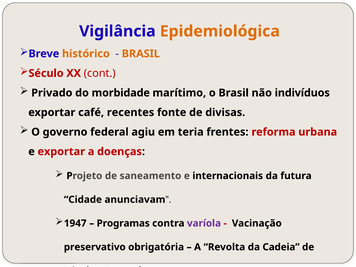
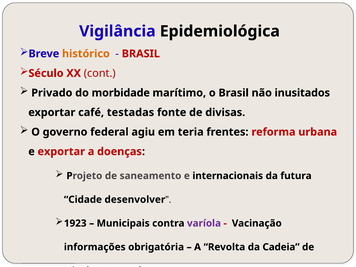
Epidemiológica colour: orange -> black
BRASIL at (141, 54) colour: orange -> red
indivíduos: indivíduos -> inusitados
recentes: recentes -> testadas
anunciavam: anunciavam -> desenvolver
1947: 1947 -> 1923
Programas: Programas -> Municipais
preservativo: preservativo -> informações
